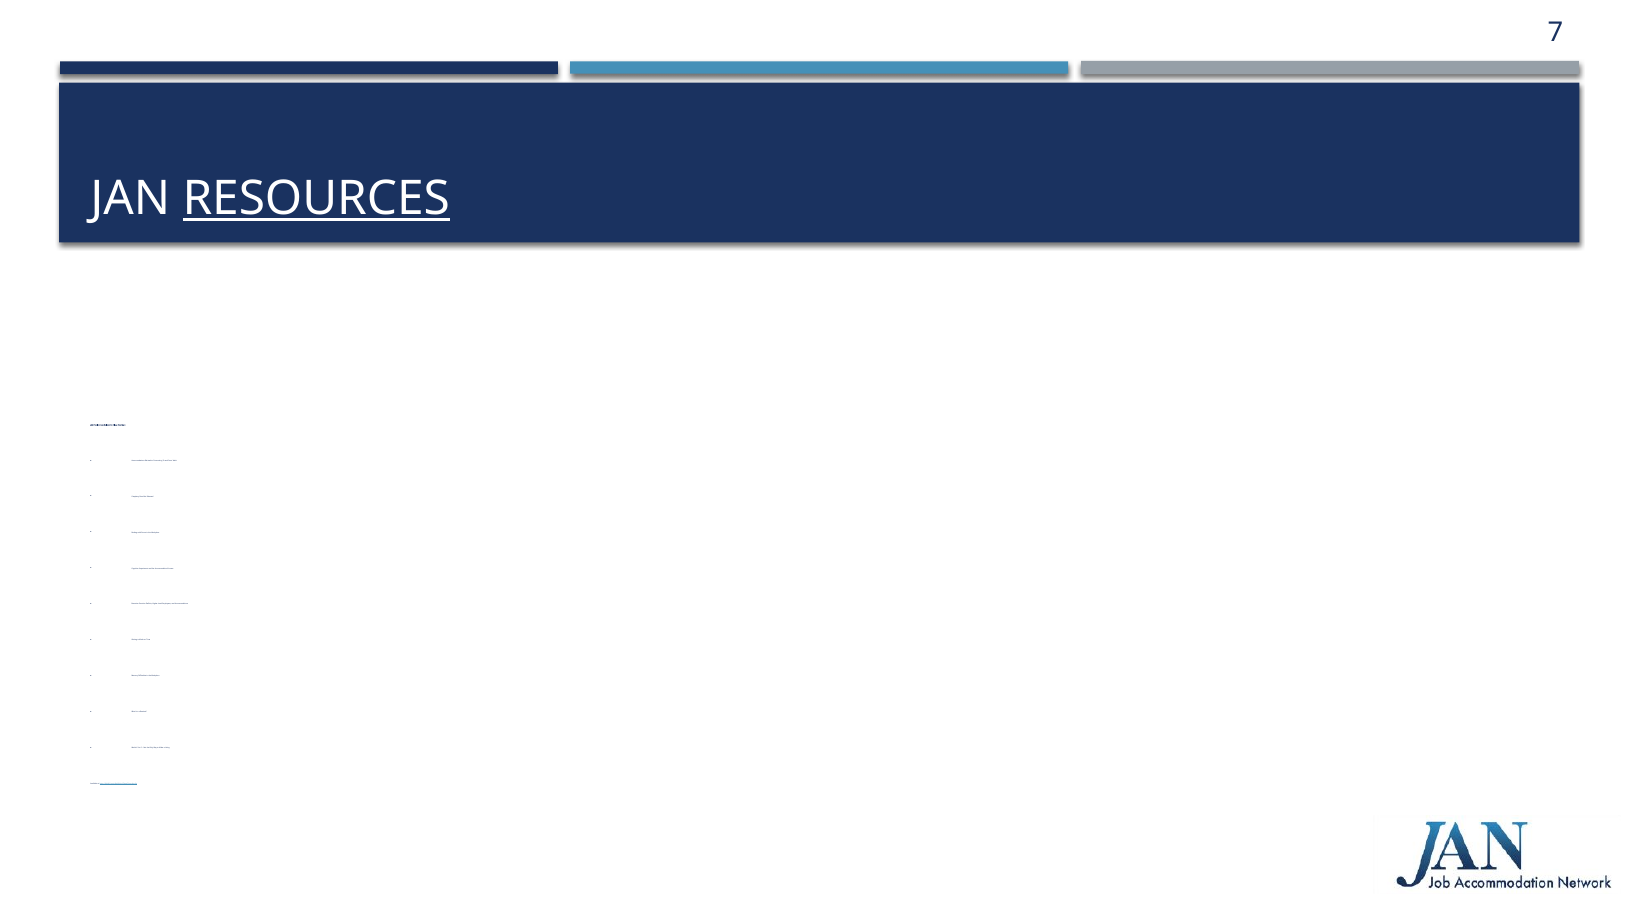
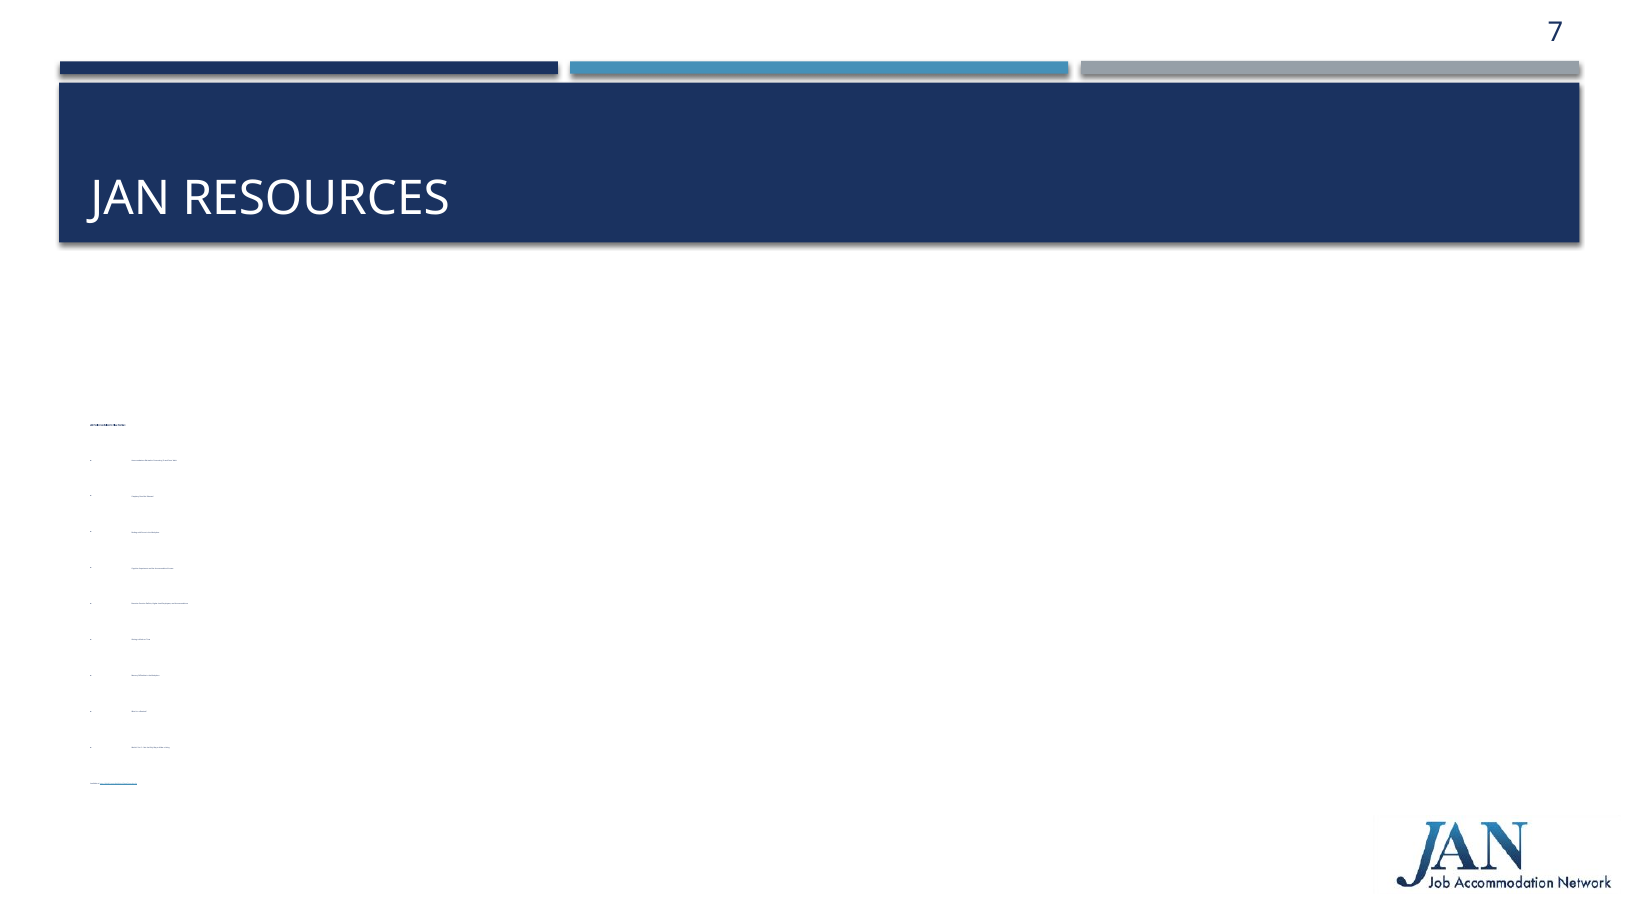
RESOURCES underline: present -> none
